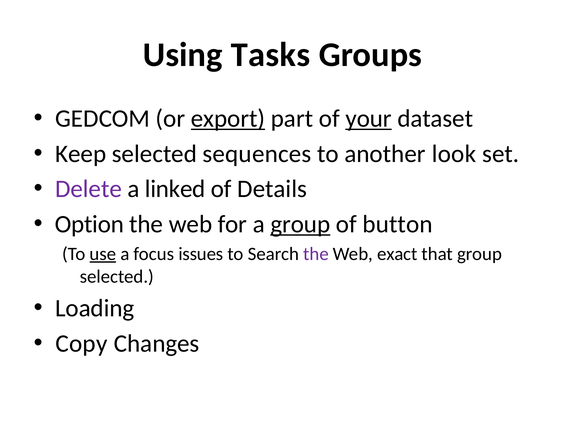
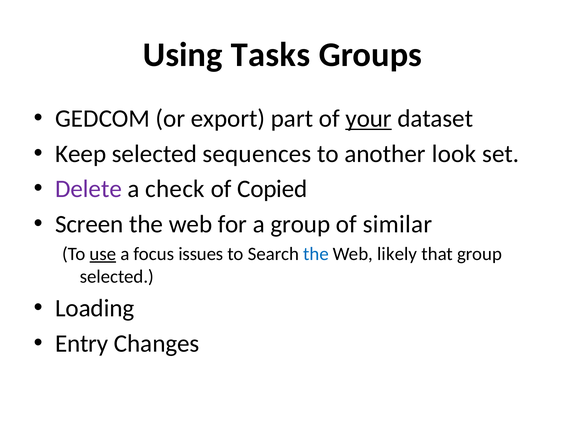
export underline: present -> none
linked: linked -> check
Details: Details -> Copied
Option: Option -> Screen
group at (300, 224) underline: present -> none
button: button -> similar
the at (316, 254) colour: purple -> blue
exact: exact -> likely
Copy: Copy -> Entry
